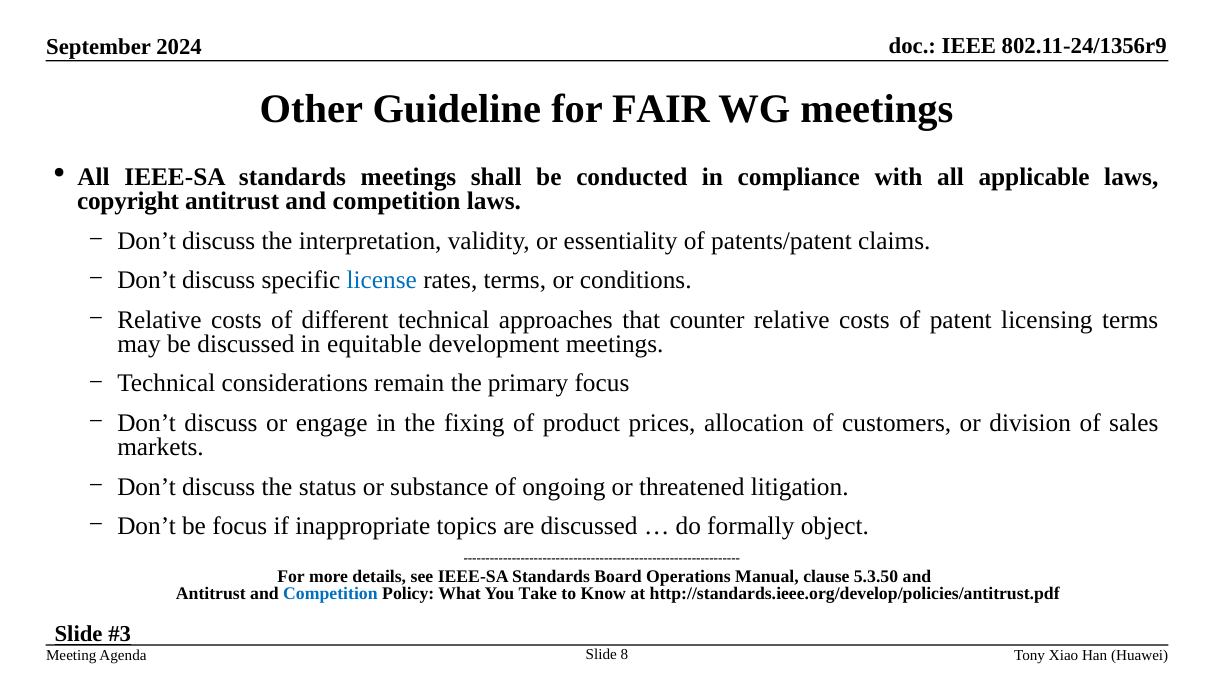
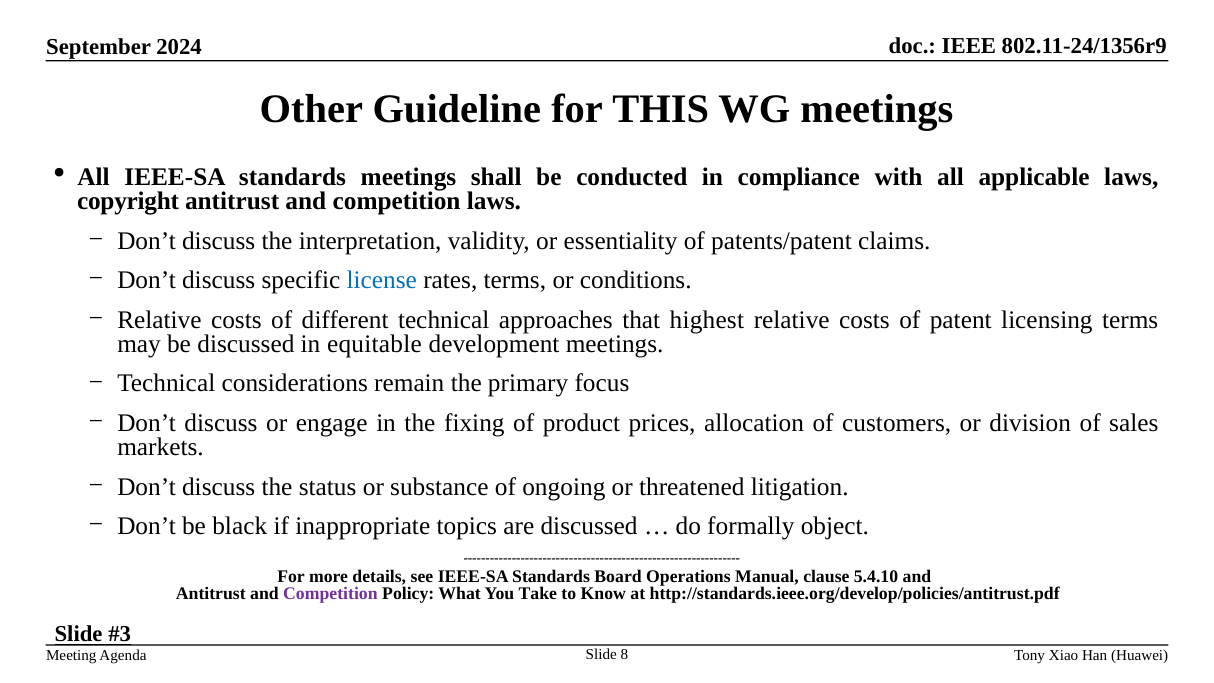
FAIR: FAIR -> THIS
counter: counter -> highest
be focus: focus -> black
5.3.50: 5.3.50 -> 5.4.10
Competition at (330, 593) colour: blue -> purple
